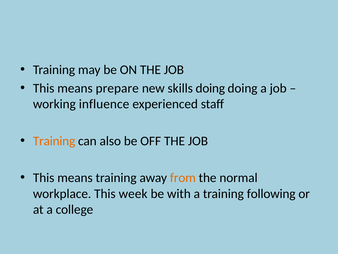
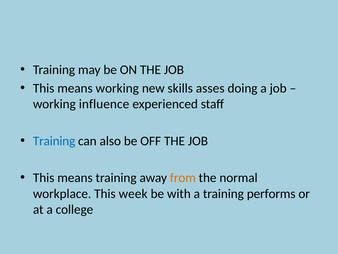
means prepare: prepare -> working
skills doing: doing -> asses
Training at (54, 141) colour: orange -> blue
following: following -> performs
